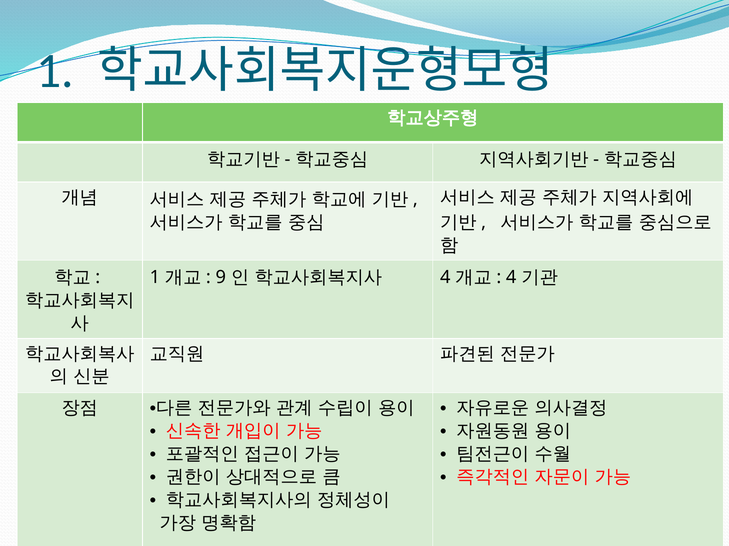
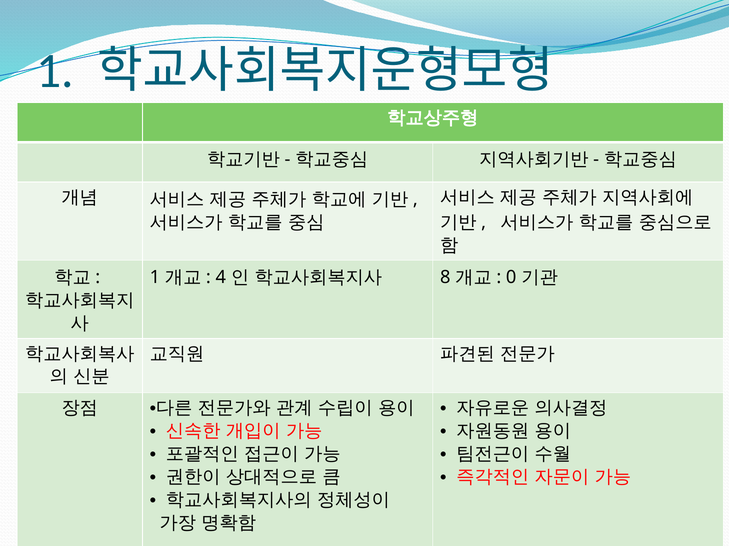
9: 9 -> 4
4 at (445, 278): 4 -> 8
4 at (511, 278): 4 -> 0
